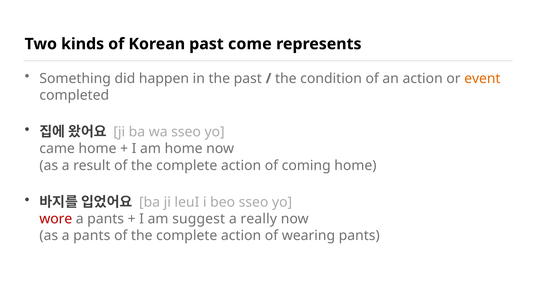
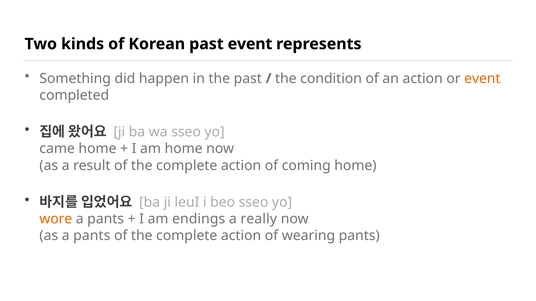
past come: come -> event
wore colour: red -> orange
suggest: suggest -> endings
